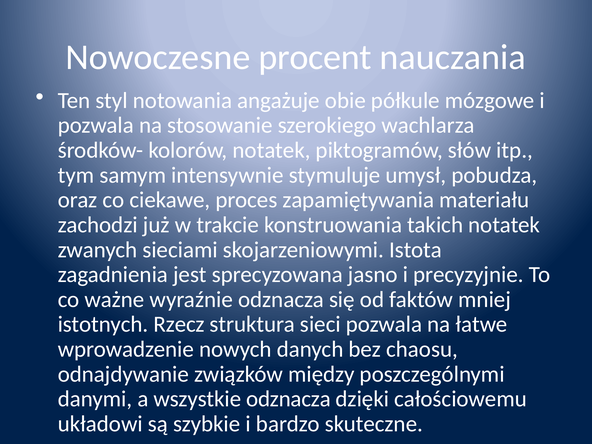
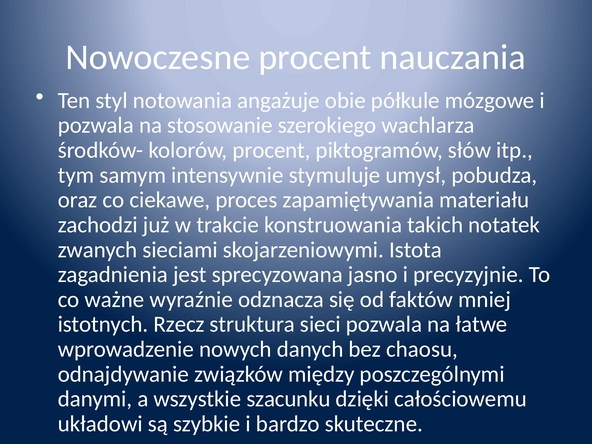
kolorów notatek: notatek -> procent
wszystkie odznacza: odznacza -> szacunku
